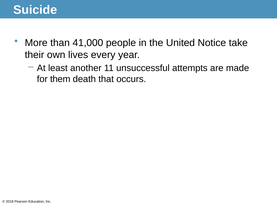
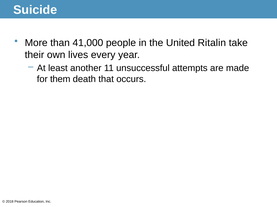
Notice: Notice -> Ritalin
